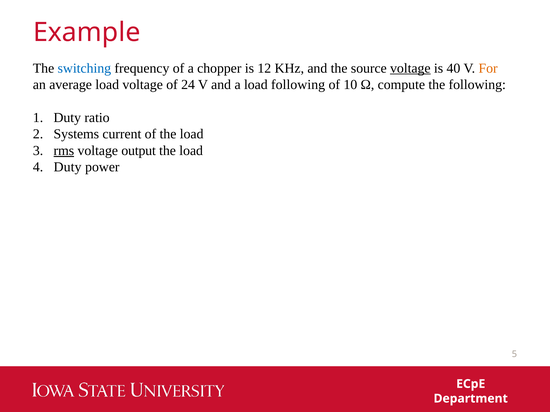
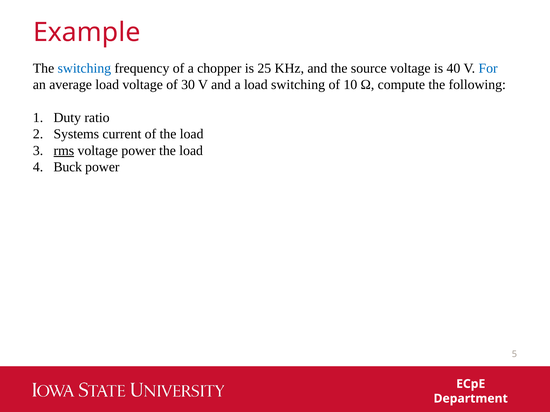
12: 12 -> 25
voltage at (410, 68) underline: present -> none
For colour: orange -> blue
24: 24 -> 30
load following: following -> switching
voltage output: output -> power
Duty at (68, 167): Duty -> Buck
